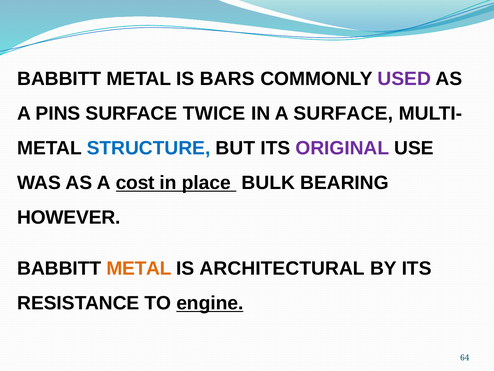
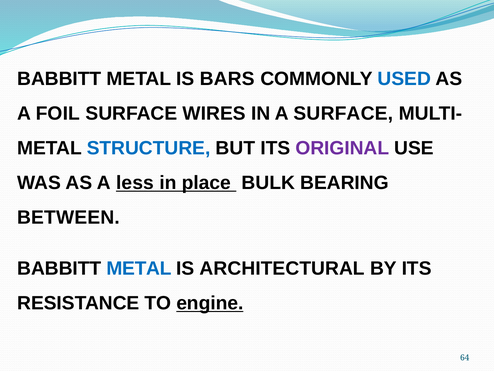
USED colour: purple -> blue
PINS: PINS -> FOIL
TWICE: TWICE -> WIRES
cost: cost -> less
HOWEVER: HOWEVER -> BETWEEN
METAL at (139, 268) colour: orange -> blue
